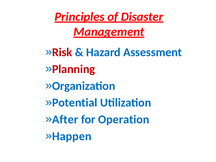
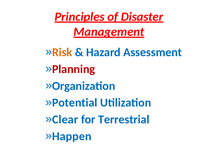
Risk colour: red -> orange
After: After -> Clear
Operation: Operation -> Terrestrial
